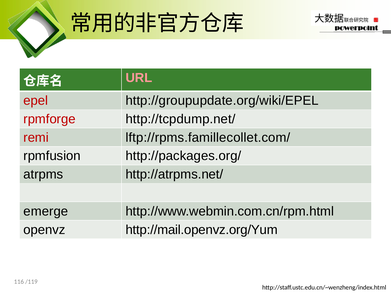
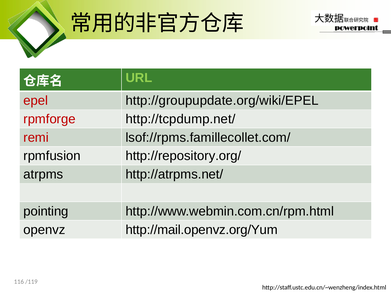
URL colour: pink -> light green
lftp://rpms.famillecollet.com/: lftp://rpms.famillecollet.com/ -> lsof://rpms.famillecollet.com/
http://packages.org/: http://packages.org/ -> http://repository.org/
emerge: emerge -> pointing
